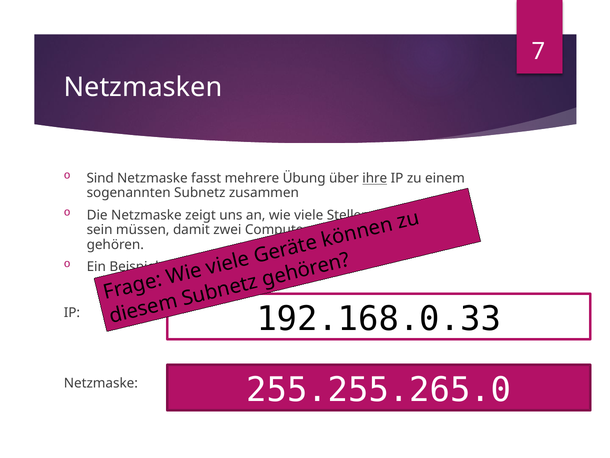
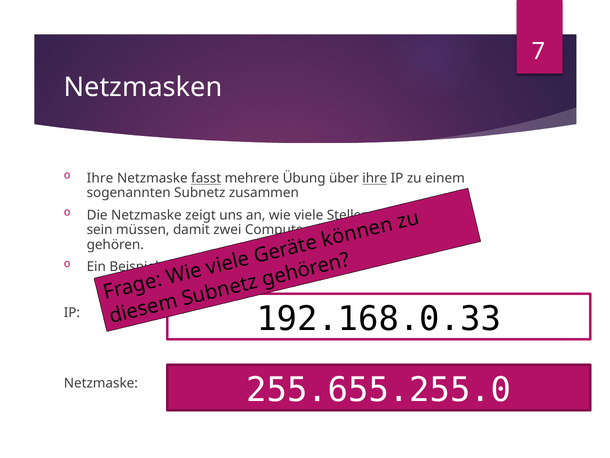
Sind at (100, 178): Sind -> Ihre
fasst underline: none -> present
255.255.265.0: 255.255.265.0 -> 255.655.255.0
